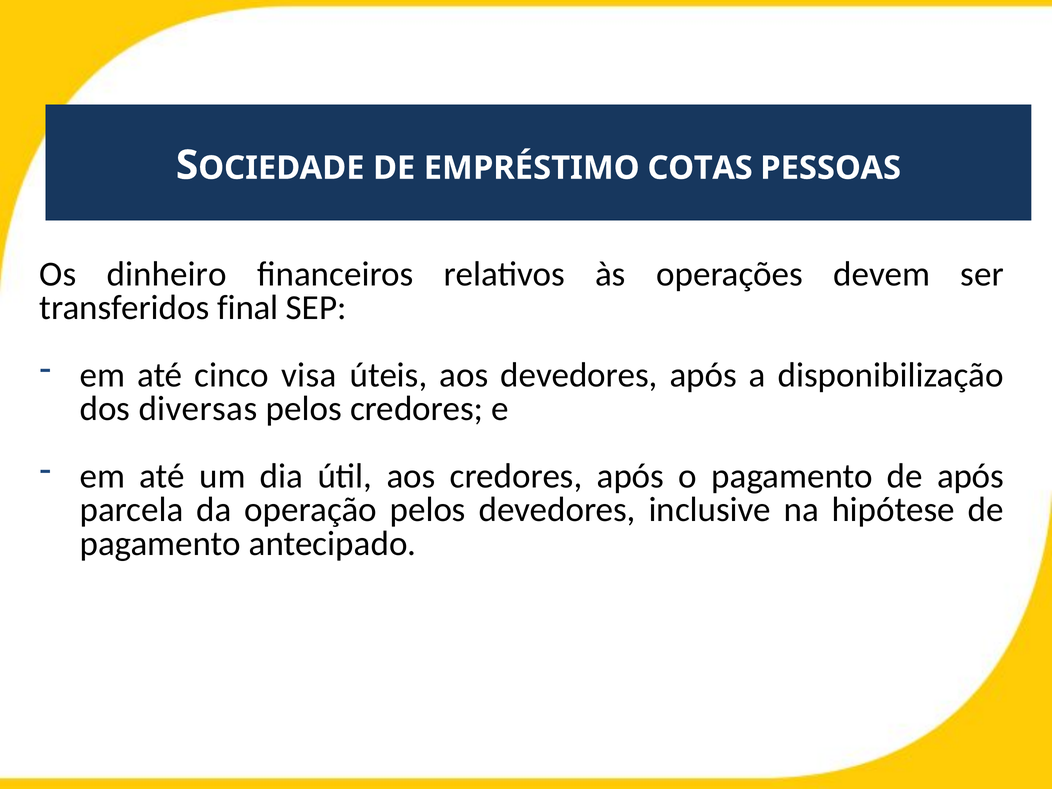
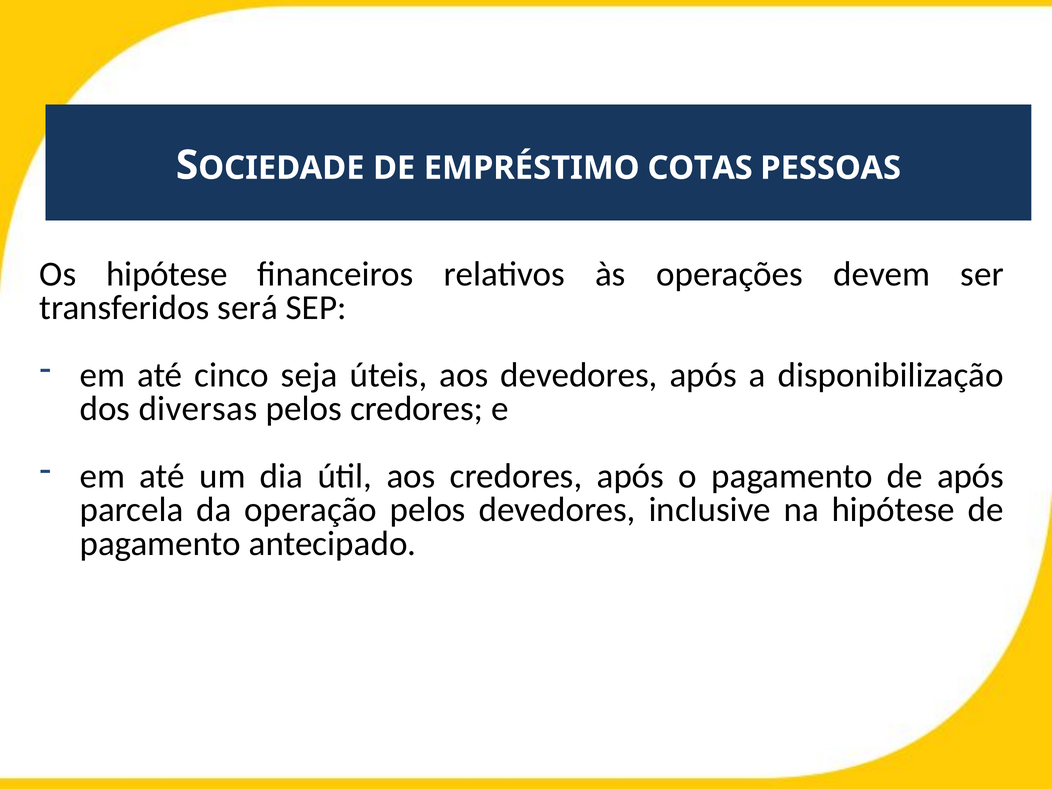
Os dinheiro: dinheiro -> hipótese
final: final -> será
visa: visa -> seja
